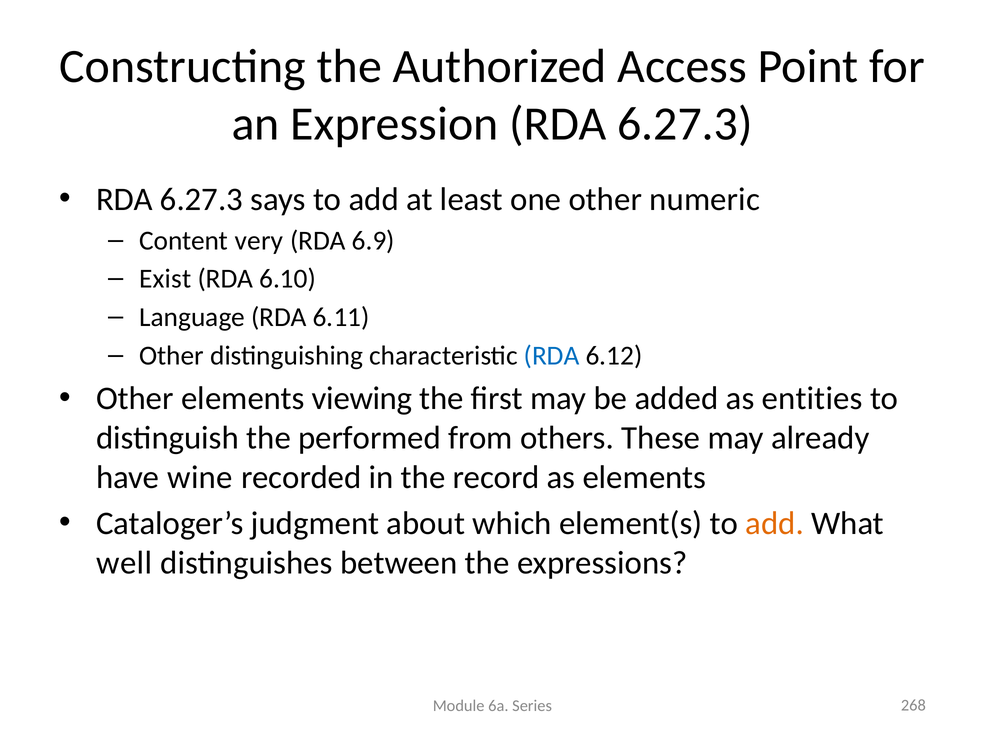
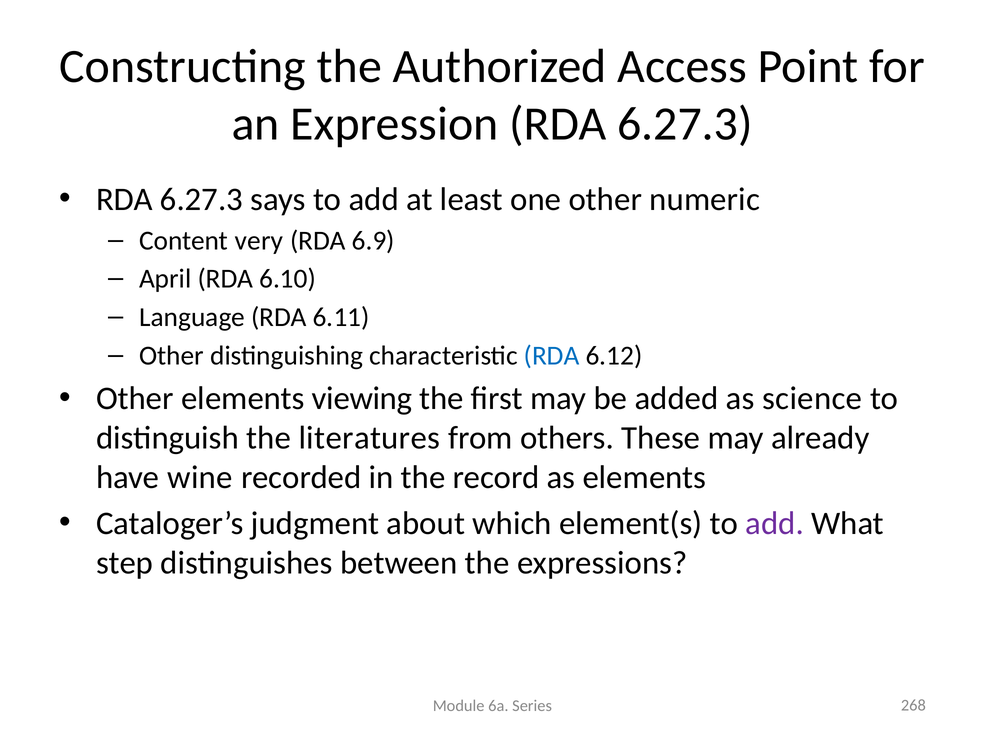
Exist: Exist -> April
entities: entities -> science
performed: performed -> literatures
add at (775, 523) colour: orange -> purple
well: well -> step
